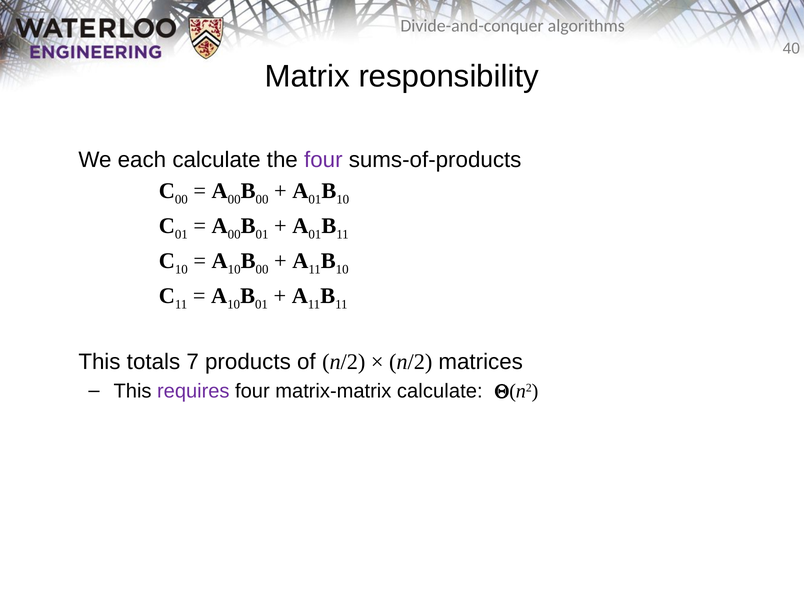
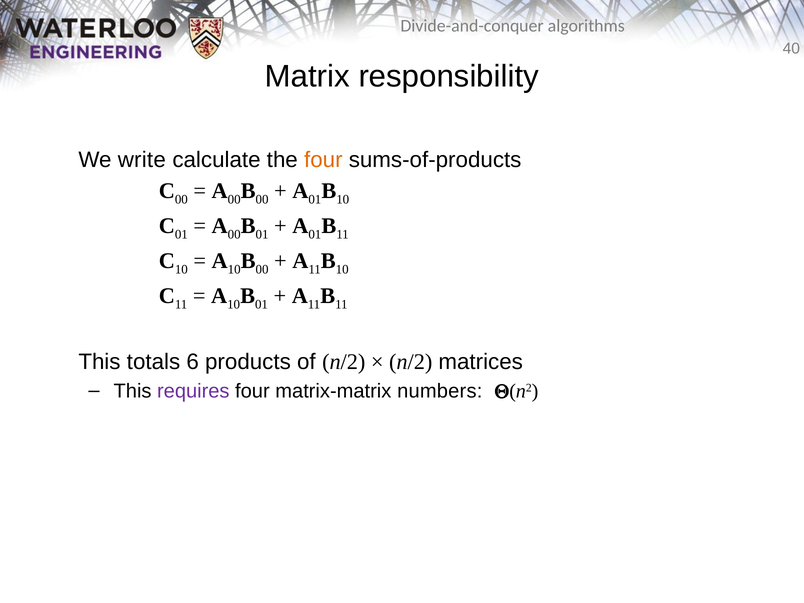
each: each -> write
four at (323, 160) colour: purple -> orange
7: 7 -> 6
matrix-matrix calculate: calculate -> numbers
